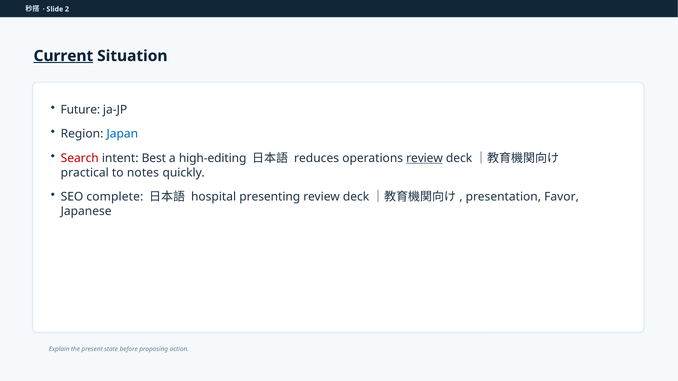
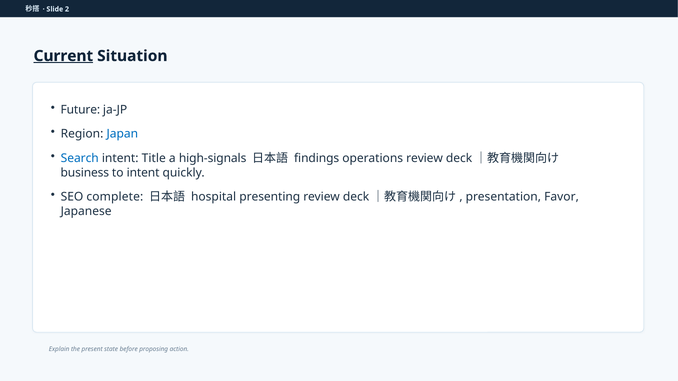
Search colour: red -> blue
Best: Best -> Title
high-editing: high-editing -> high-signals
reduces: reduces -> findings
review at (425, 158) underline: present -> none
practical: practical -> business
to notes: notes -> intent
